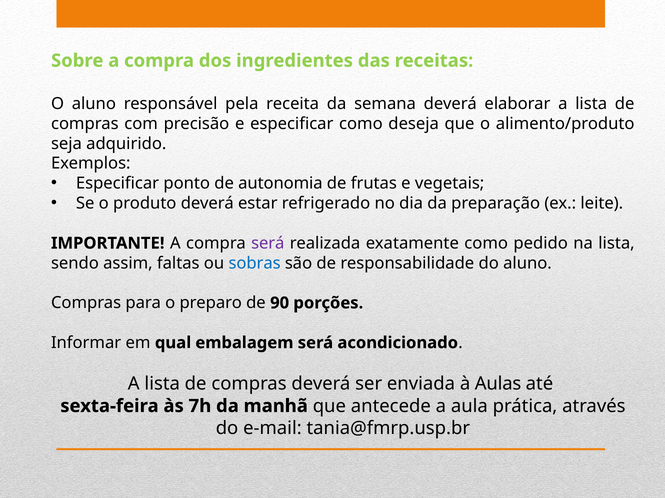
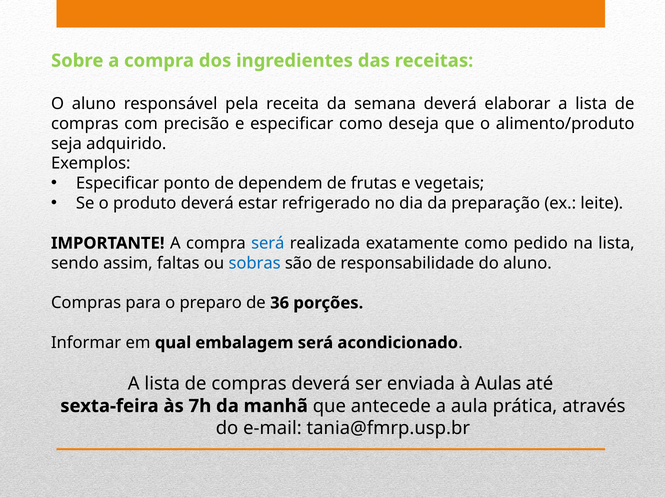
autonomia: autonomia -> dependem
será at (268, 244) colour: purple -> blue
90: 90 -> 36
